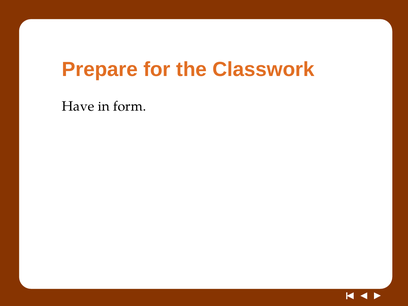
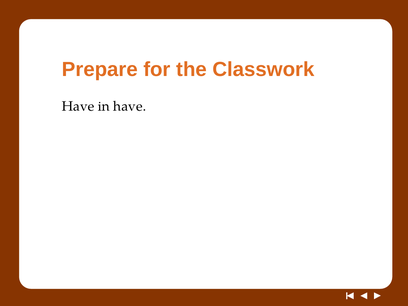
in form: form -> have
